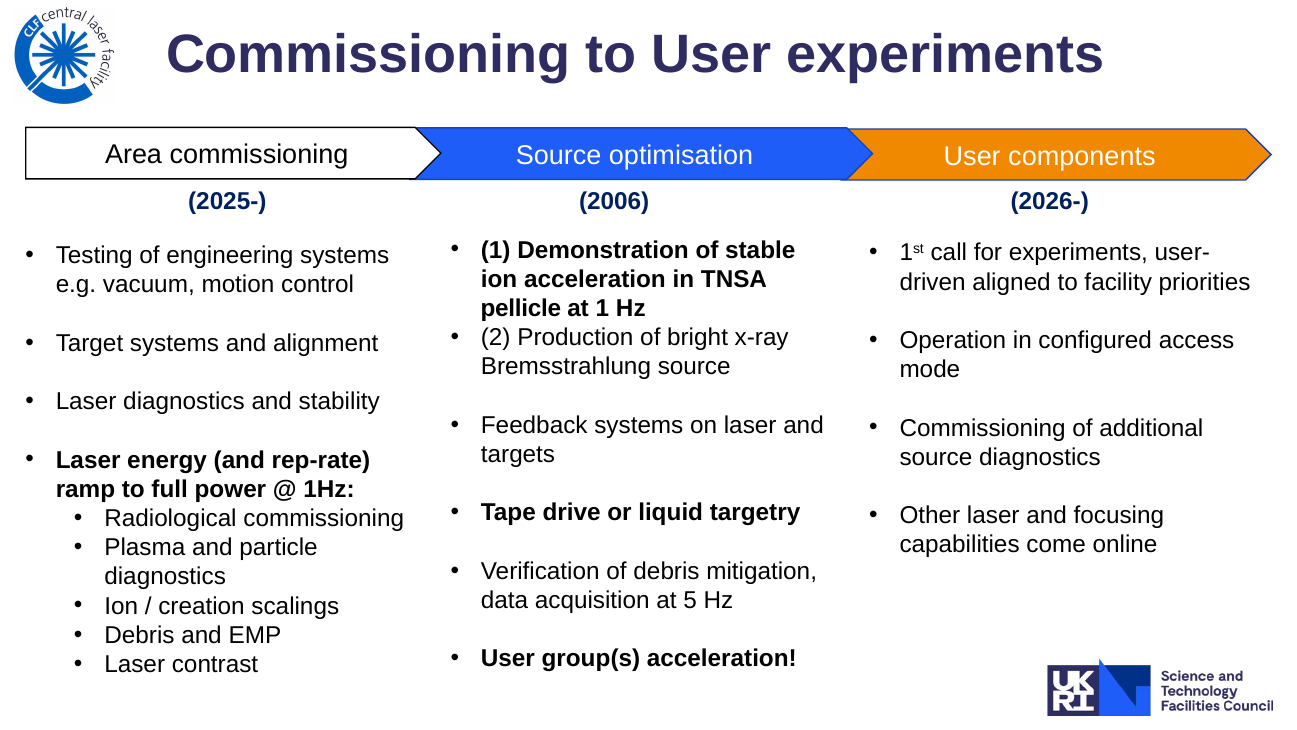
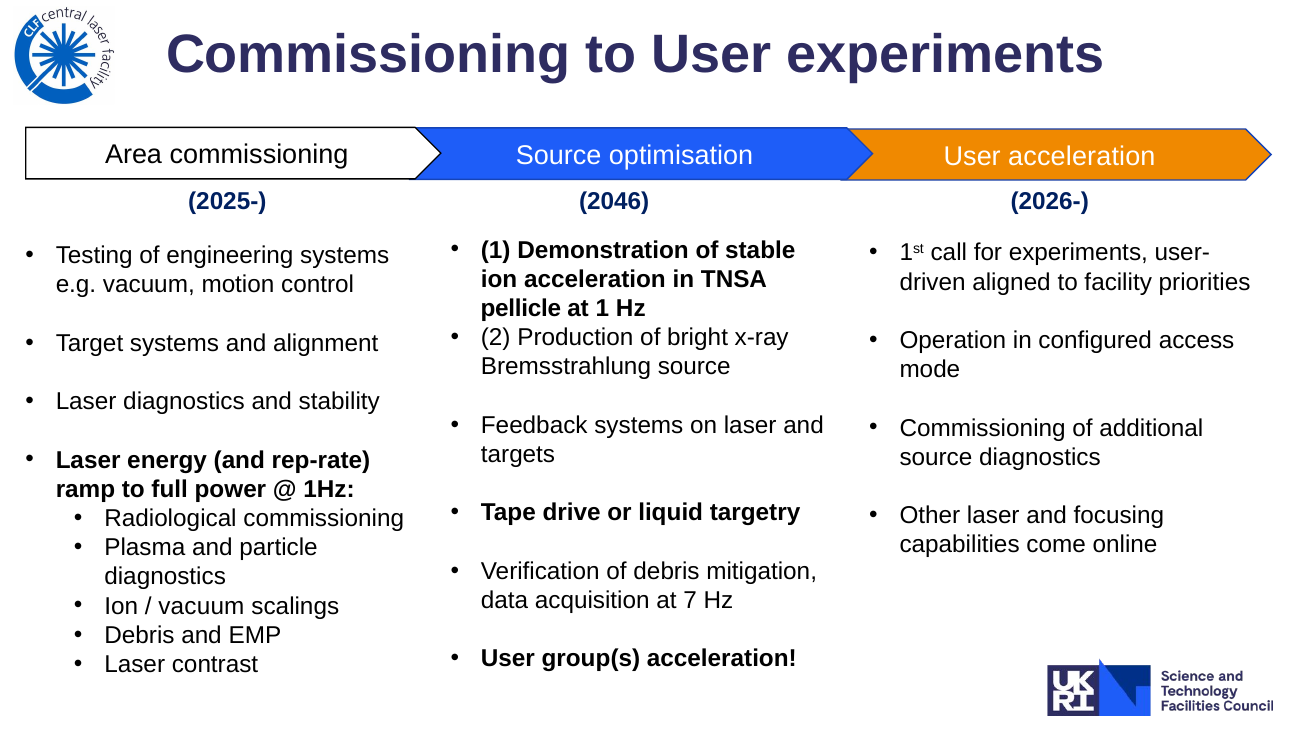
User components: components -> acceleration
2006: 2006 -> 2046
5: 5 -> 7
creation at (202, 606): creation -> vacuum
